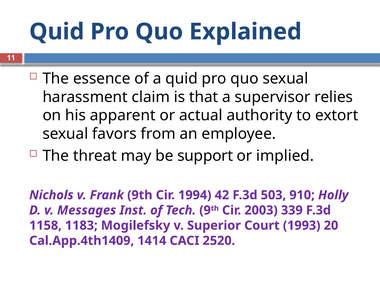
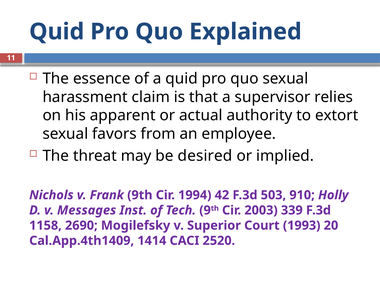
support: support -> desired
1183: 1183 -> 2690
